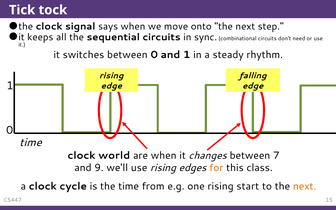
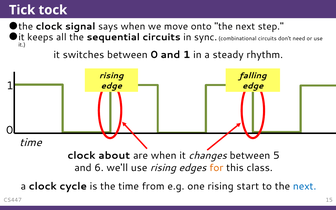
world: world -> about
7: 7 -> 5
9: 9 -> 6
next at (305, 186) colour: orange -> blue
